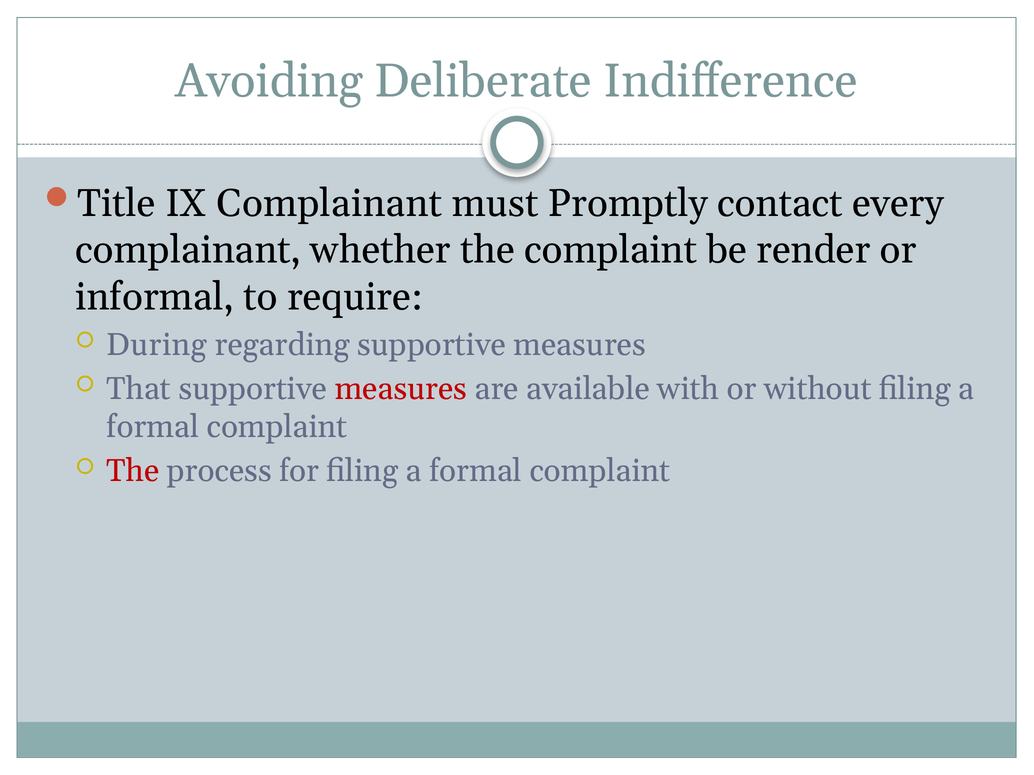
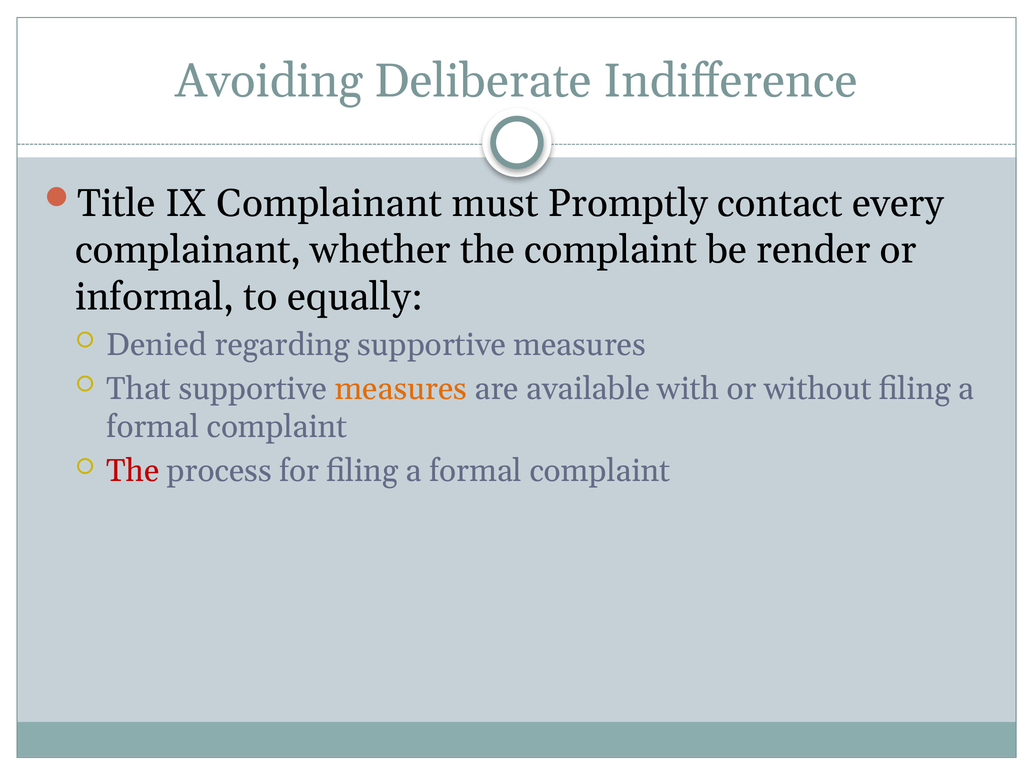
require: require -> equally
During: During -> Denied
measures at (401, 389) colour: red -> orange
